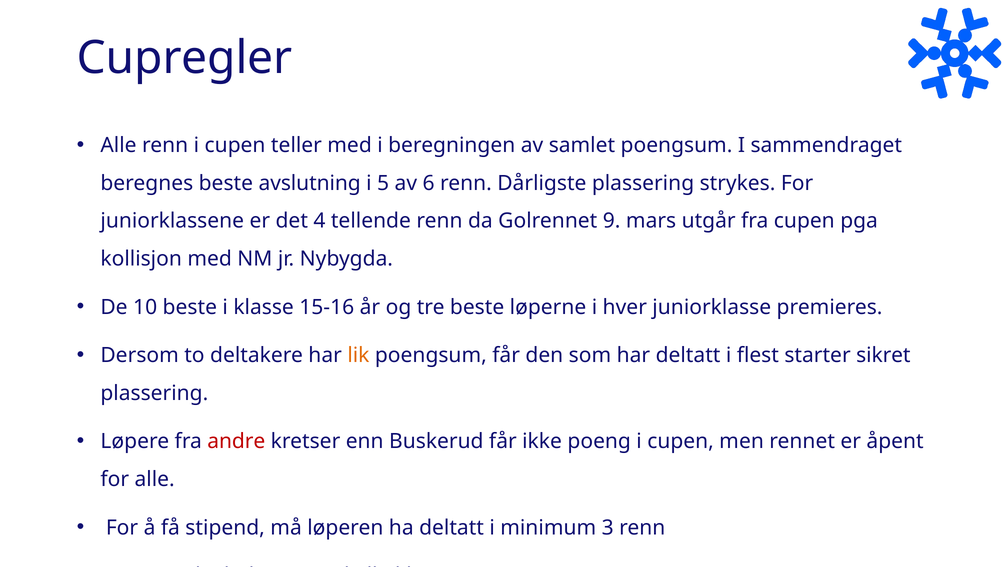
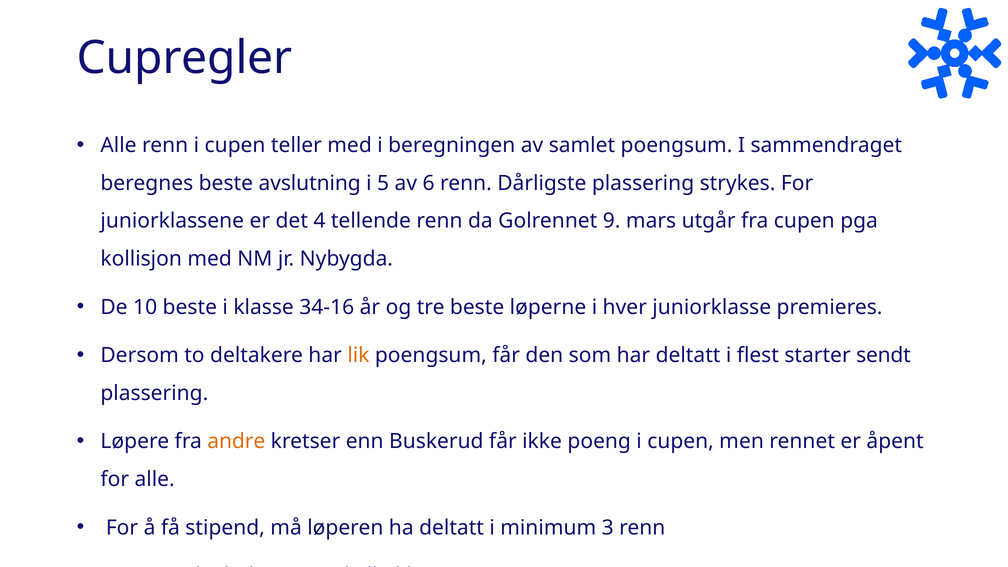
15-16: 15-16 -> 34-16
sikret: sikret -> sendt
andre colour: red -> orange
